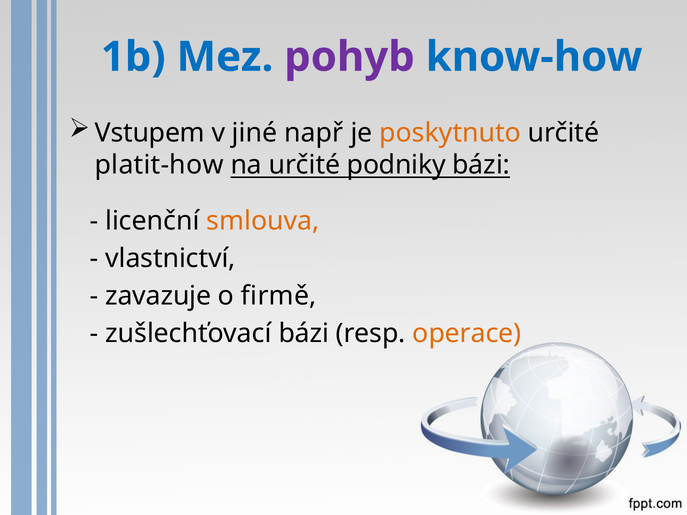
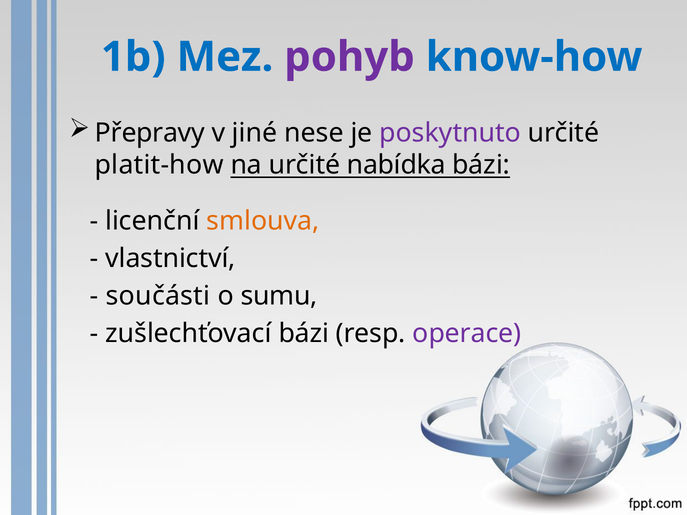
Vstupem: Vstupem -> Přepravy
např: např -> nese
poskytnuto colour: orange -> purple
podniky: podniky -> nabídka
zavazuje: zavazuje -> součásti
firmě: firmě -> sumu
operace colour: orange -> purple
